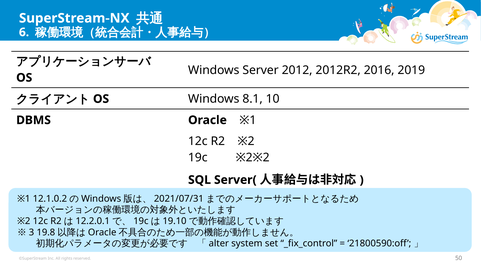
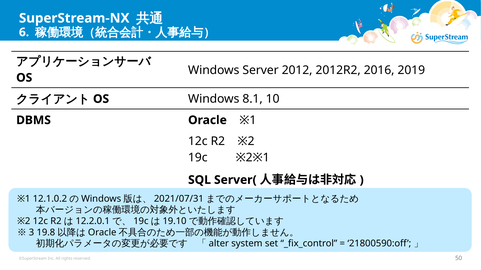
※2※2: ※2※2 -> ※2※1
